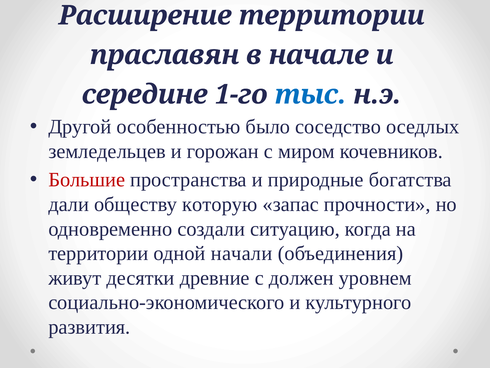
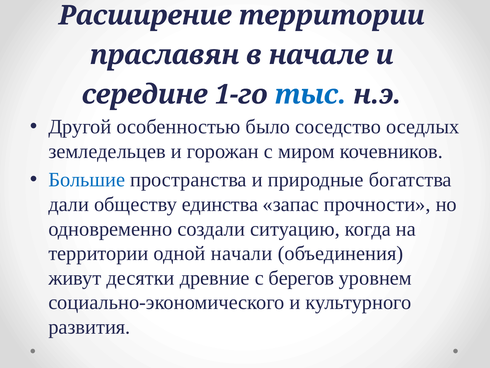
Большие colour: red -> blue
которую: которую -> единства
должен: должен -> берегов
